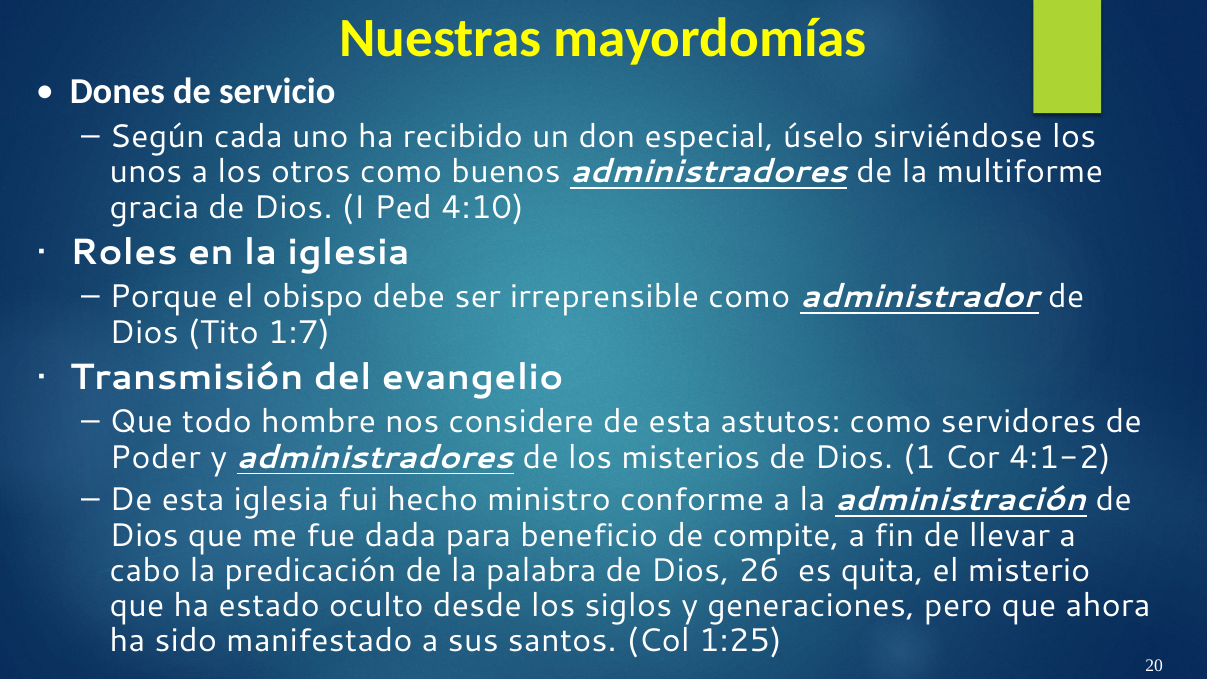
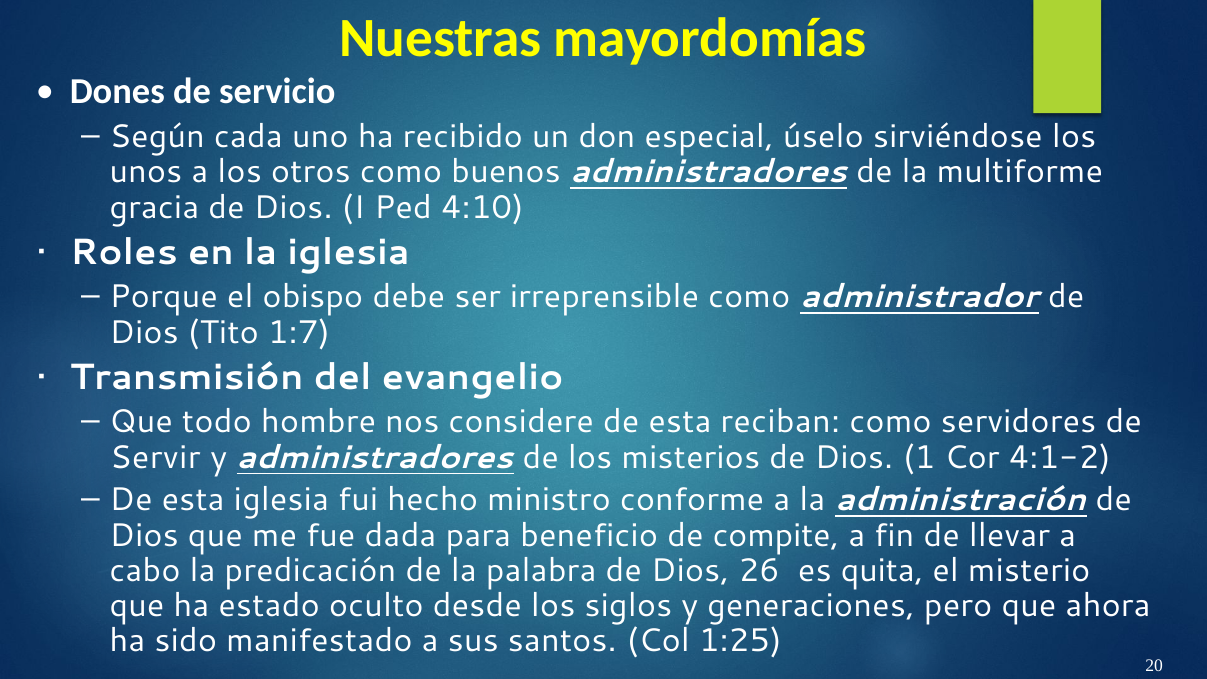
astutos: astutos -> reciban
Poder: Poder -> Servir
